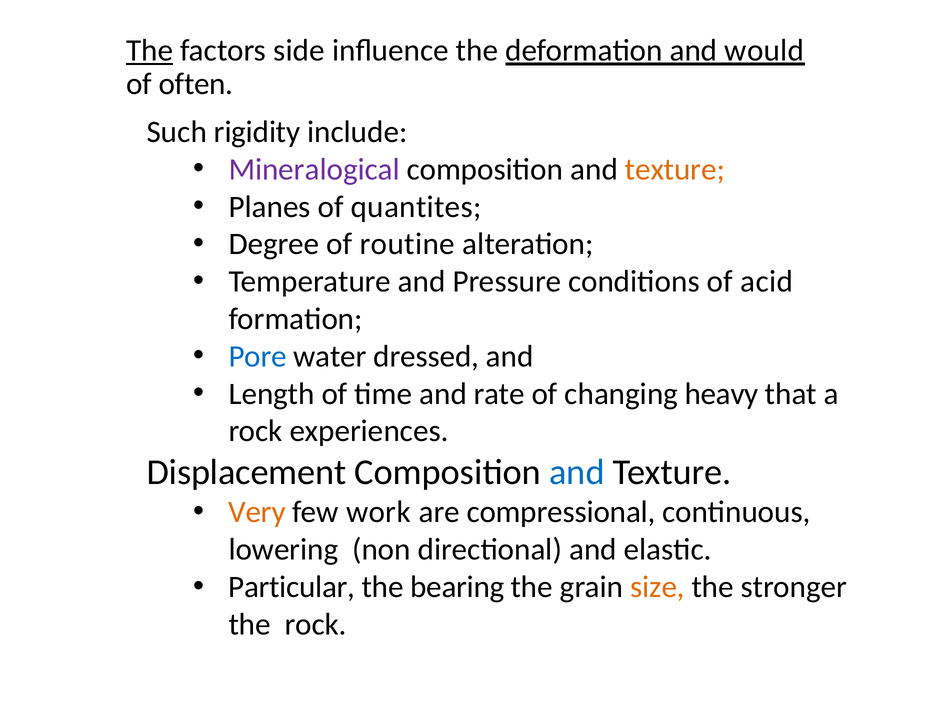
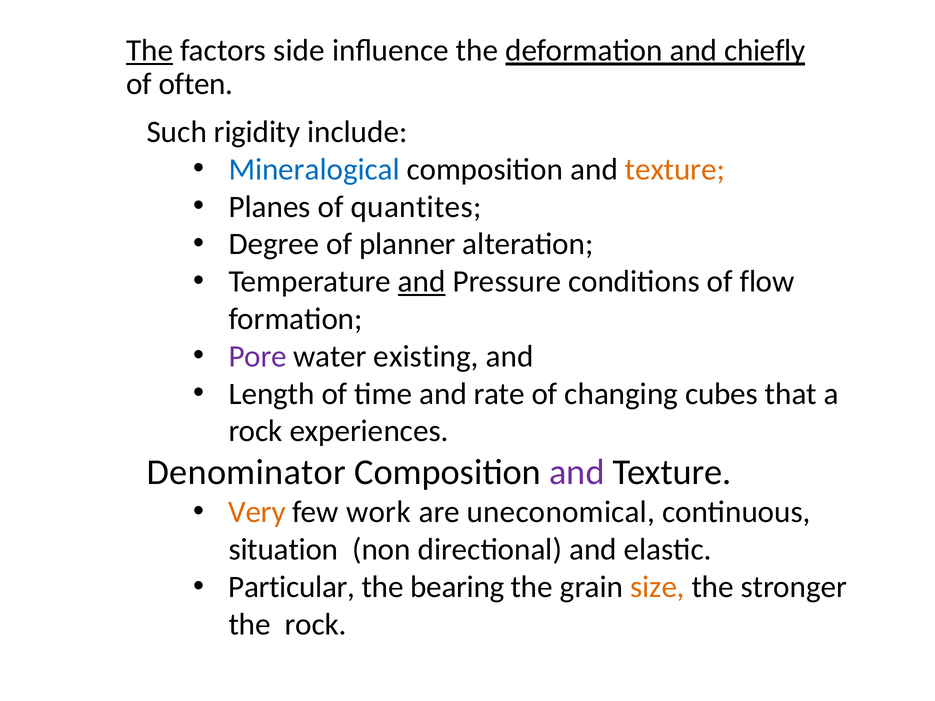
would: would -> chiefly
Mineralogical colour: purple -> blue
routine: routine -> planner
and at (422, 282) underline: none -> present
acid: acid -> flow
Pore colour: blue -> purple
dressed: dressed -> existing
heavy: heavy -> cubes
Displacement: Displacement -> Denominator
and at (577, 472) colour: blue -> purple
compressional: compressional -> uneconomical
lowering: lowering -> situation
